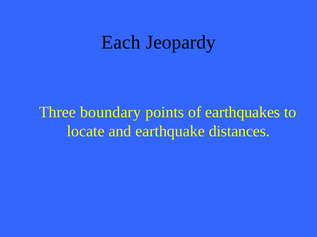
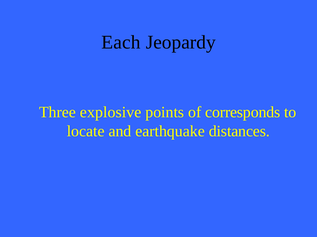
boundary: boundary -> explosive
earthquakes: earthquakes -> corresponds
